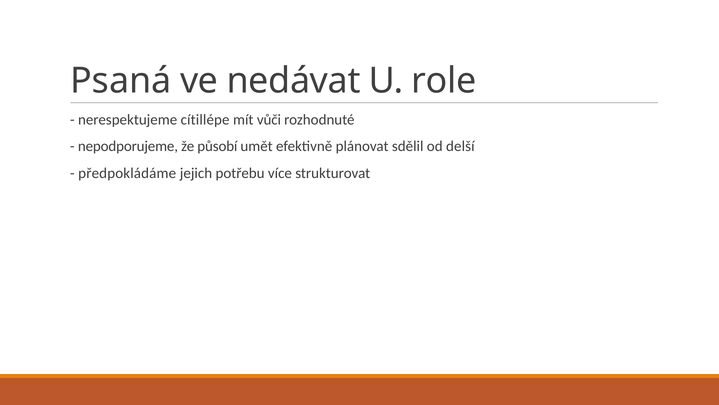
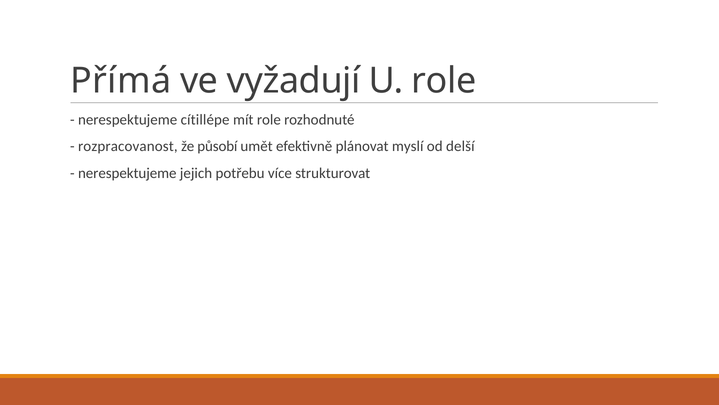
Psaná: Psaná -> Přímá
nedávat: nedávat -> vyžadují
mít vůči: vůči -> role
nepodporujeme: nepodporujeme -> rozpracovanost
sdělil: sdělil -> myslí
předpokládáme at (127, 173): předpokládáme -> nerespektujeme
